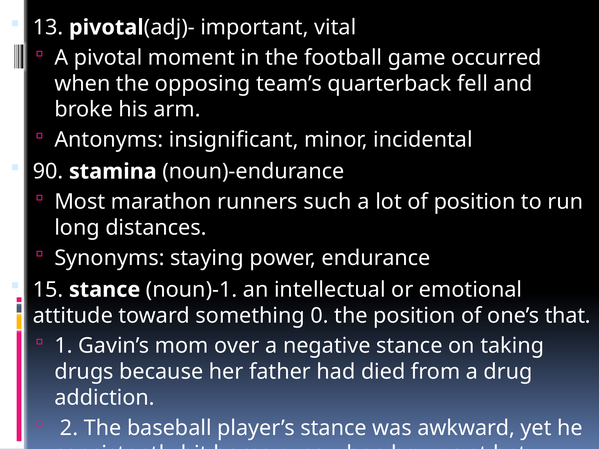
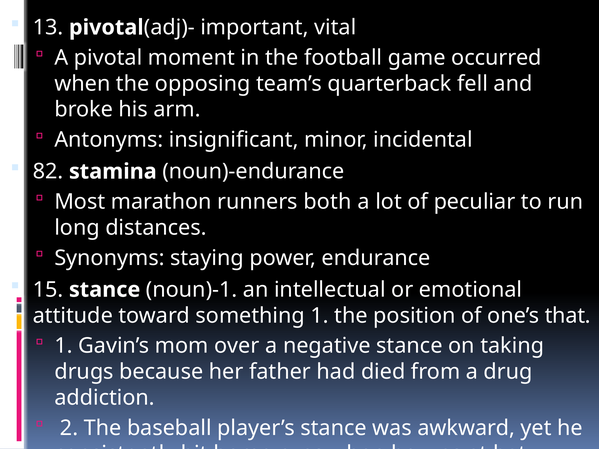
90: 90 -> 82
such: such -> both
of position: position -> peculiar
something 0: 0 -> 1
